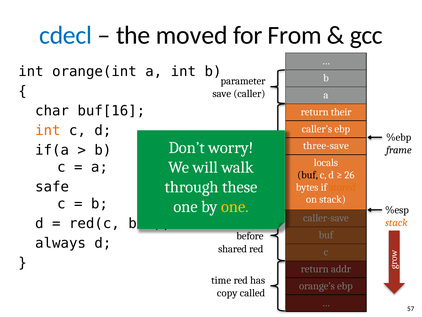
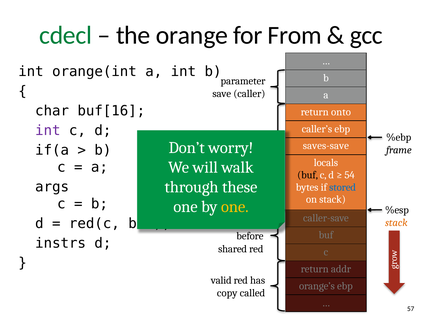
cdecl colour: blue -> green
moved: moved -> orange
their: their -> onto
int at (48, 130) colour: orange -> purple
three-save: three-save -> saves-save
26: 26 -> 54
safe: safe -> args
stored colour: orange -> blue
always: always -> instrs
time: time -> valid
